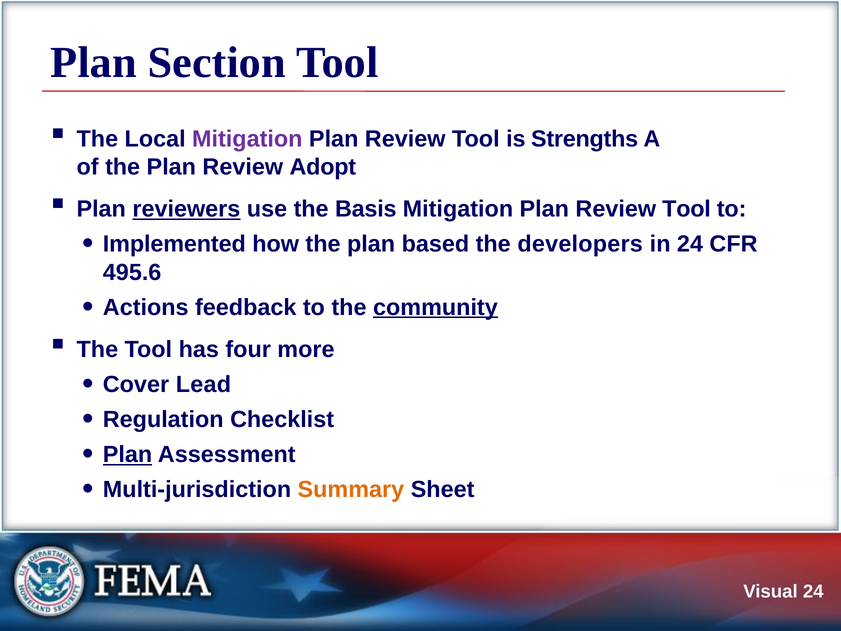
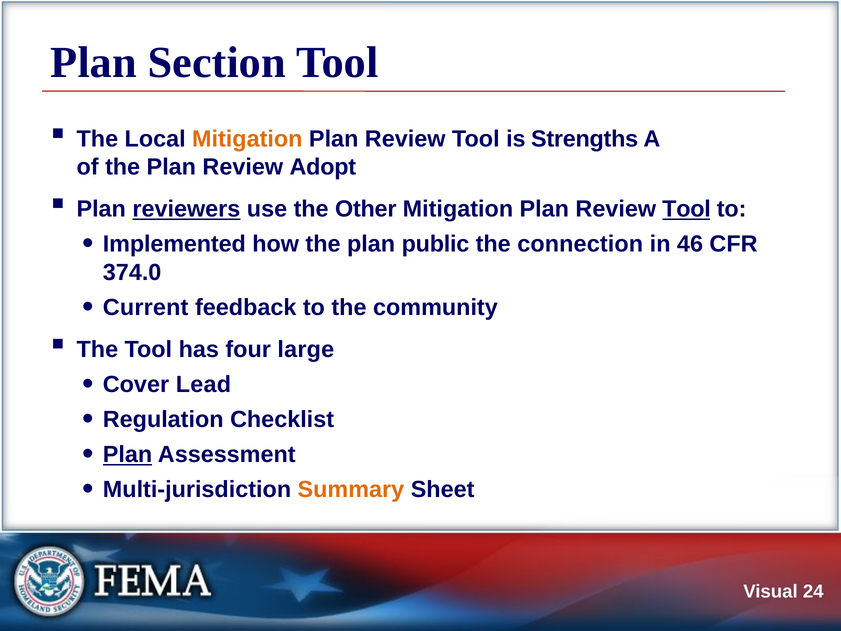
Mitigation at (247, 139) colour: purple -> orange
Basis: Basis -> Other
Tool at (687, 209) underline: none -> present
based: based -> public
developers: developers -> connection
in 24: 24 -> 46
495.6: 495.6 -> 374.0
Actions: Actions -> Current
community underline: present -> none
more: more -> large
